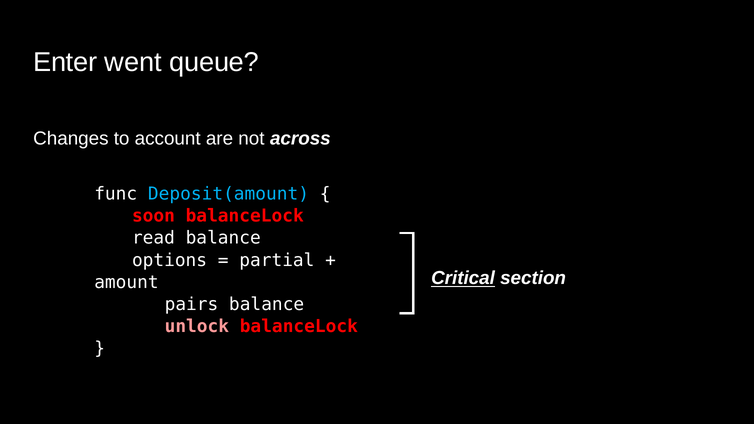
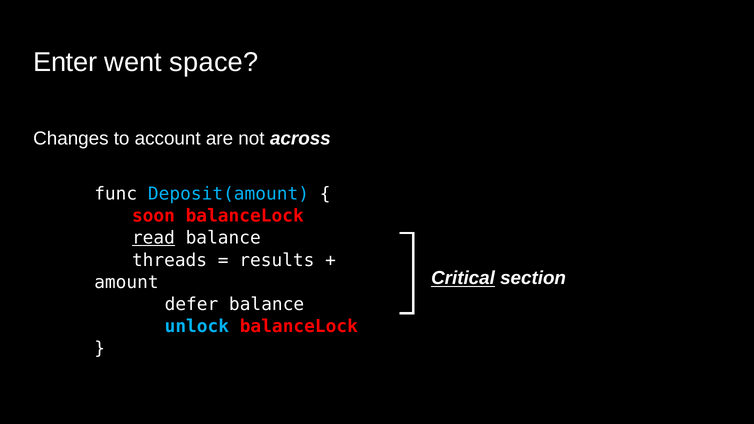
queue: queue -> space
read underline: none -> present
options: options -> threads
partial: partial -> results
pairs: pairs -> defer
unlock colour: pink -> light blue
